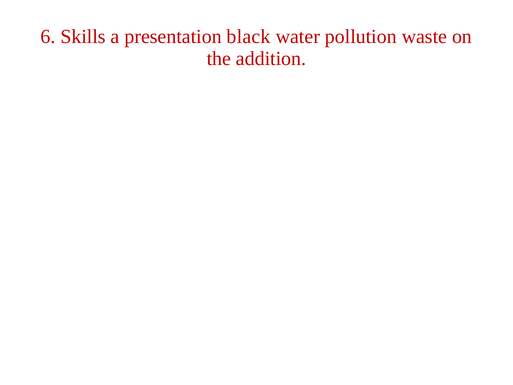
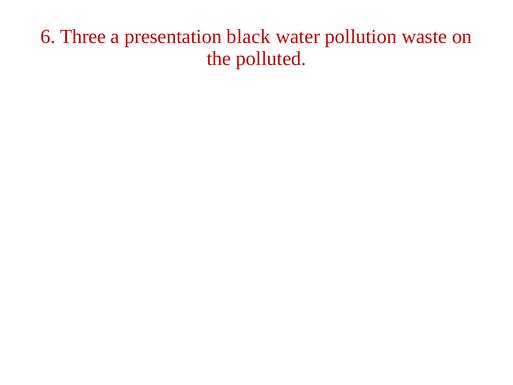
Skills: Skills -> Three
addition: addition -> polluted
